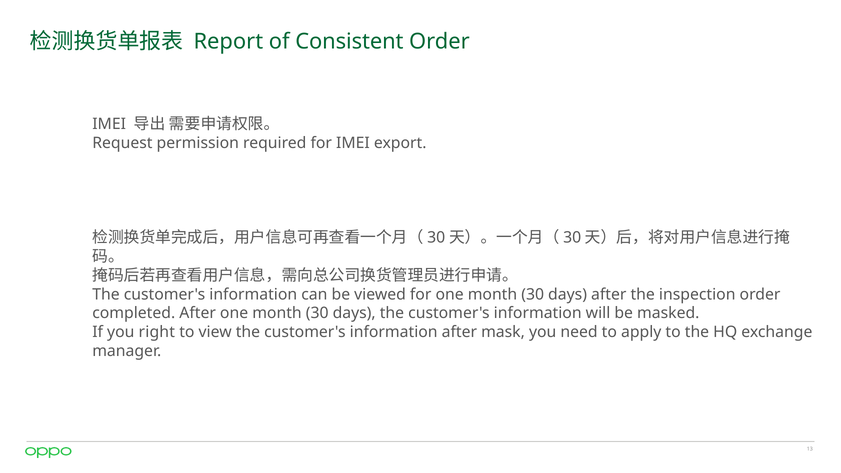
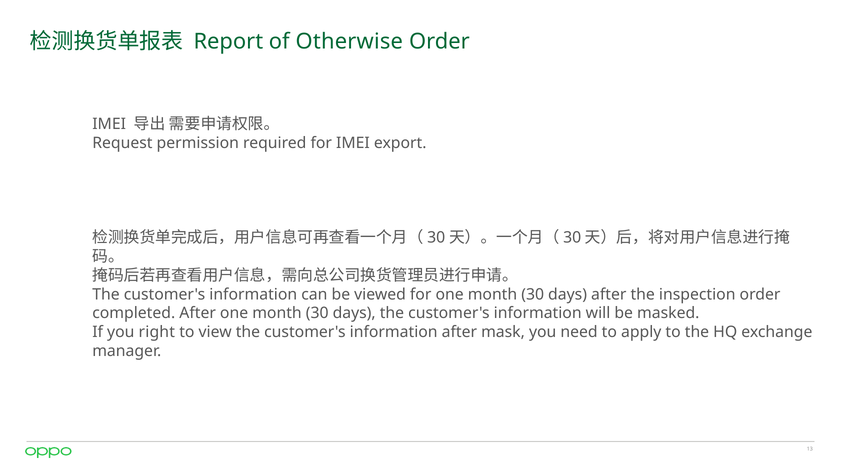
Consistent: Consistent -> Otherwise
